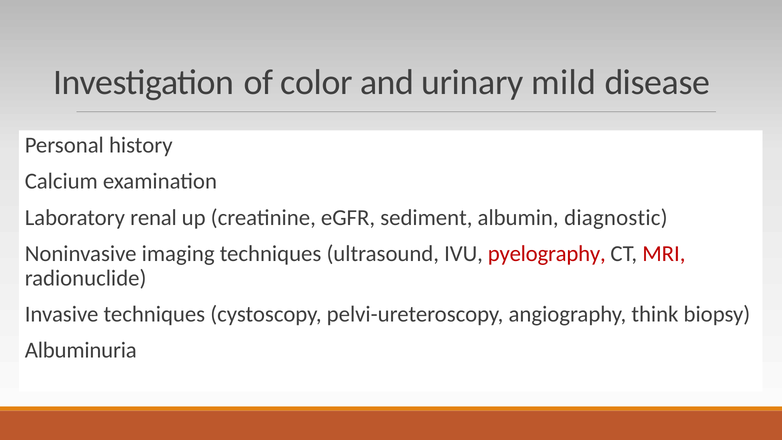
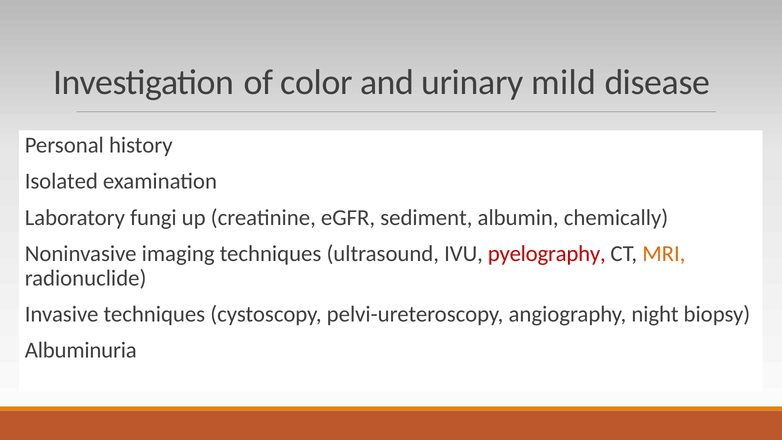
Calcium: Calcium -> Isolated
renal: renal -> fungi
diagnostic: diagnostic -> chemically
MRI colour: red -> orange
think: think -> night
